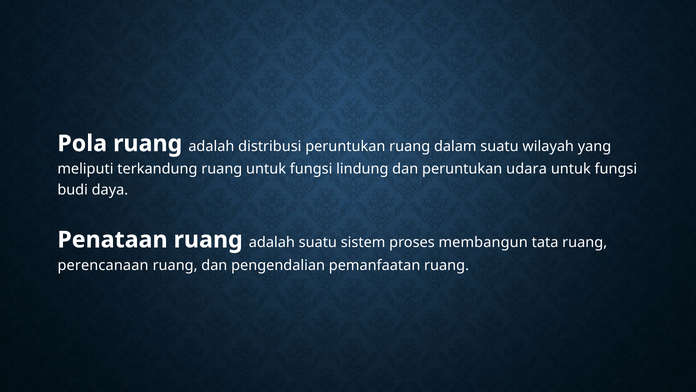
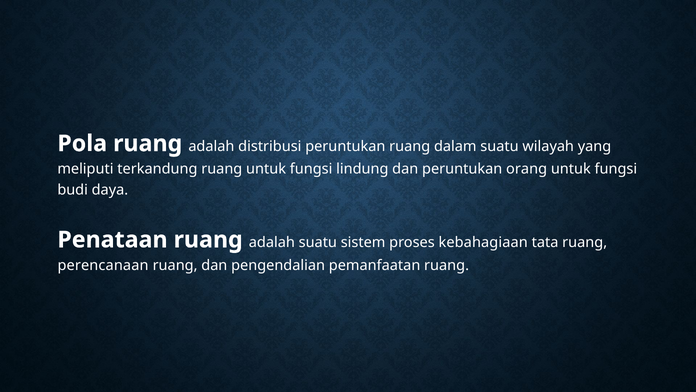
udara: udara -> orang
membangun: membangun -> kebahagiaan
